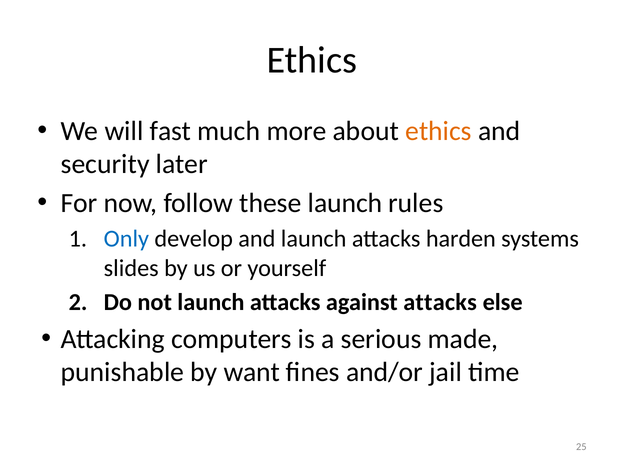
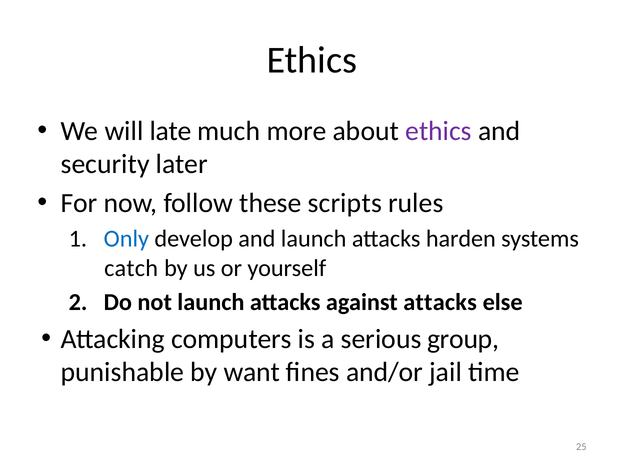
fast: fast -> late
ethics at (439, 131) colour: orange -> purple
these launch: launch -> scripts
slides: slides -> catch
made: made -> group
